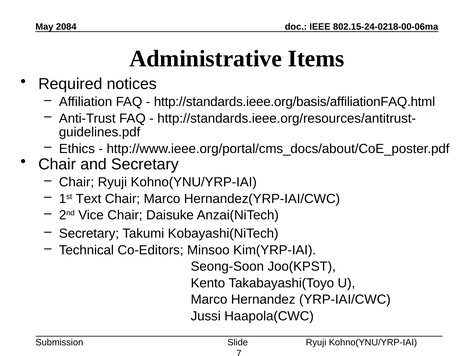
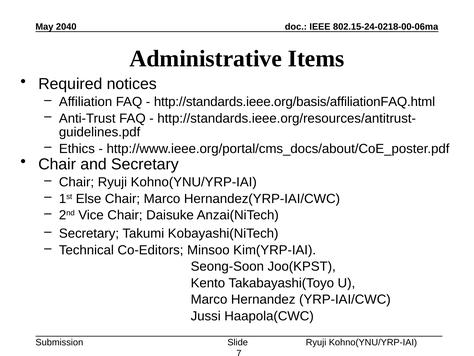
2084: 2084 -> 2040
Text: Text -> Else
